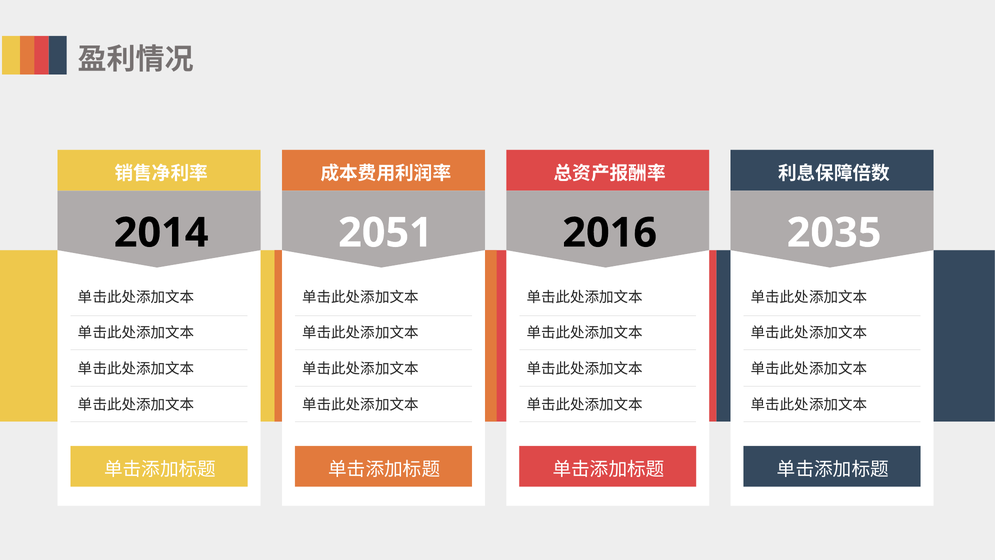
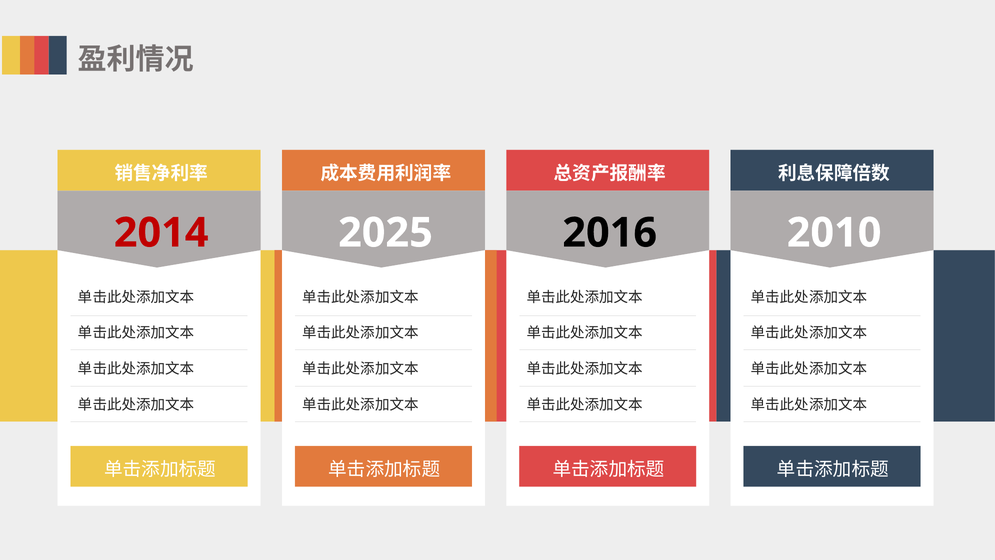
2014 colour: black -> red
2051: 2051 -> 2025
2035: 2035 -> 2010
